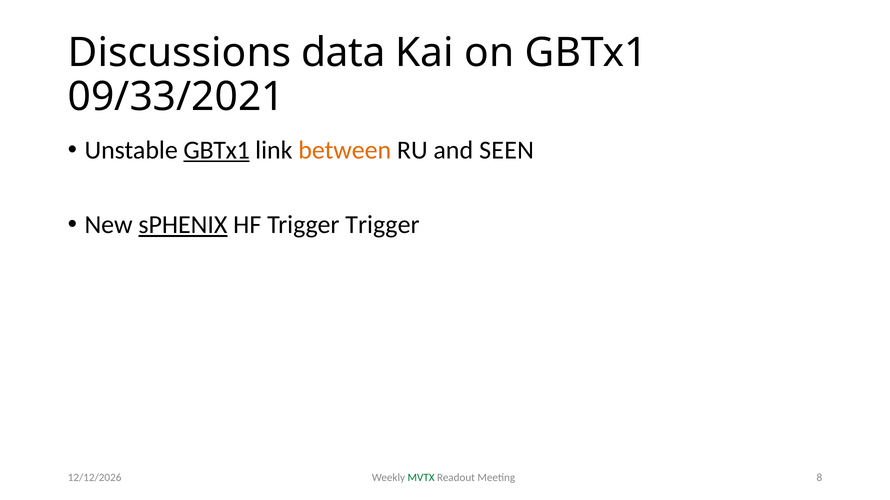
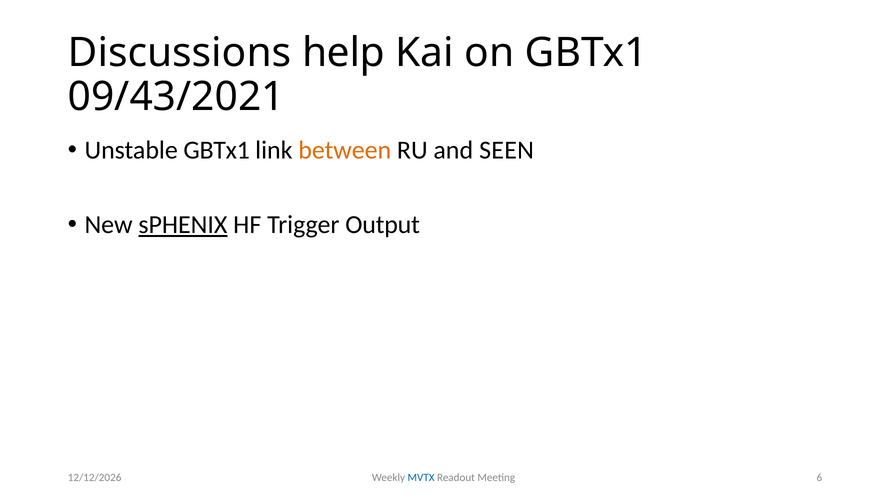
data: data -> help
09/33/2021: 09/33/2021 -> 09/43/2021
GBTx1 at (217, 150) underline: present -> none
Trigger Trigger: Trigger -> Output
MVTX colour: green -> blue
8: 8 -> 6
